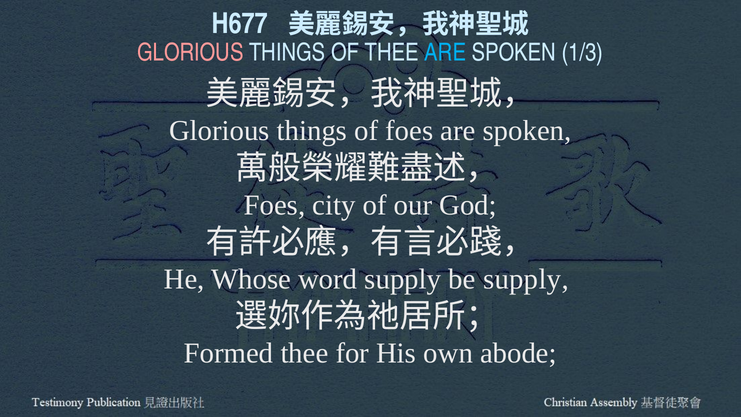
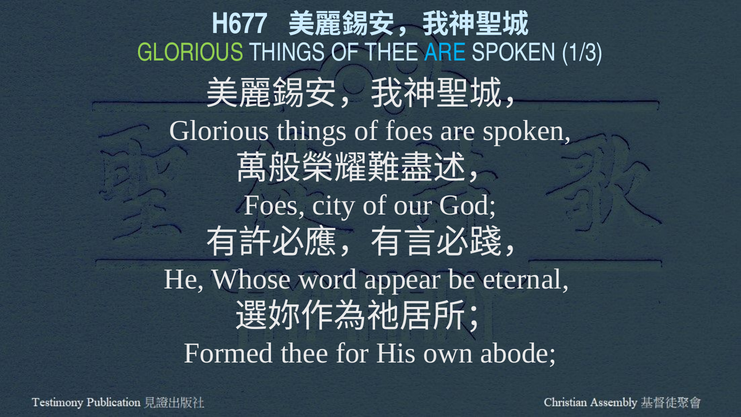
GLORIOUS at (190, 53) colour: pink -> light green
word supply: supply -> appear
be supply: supply -> eternal
